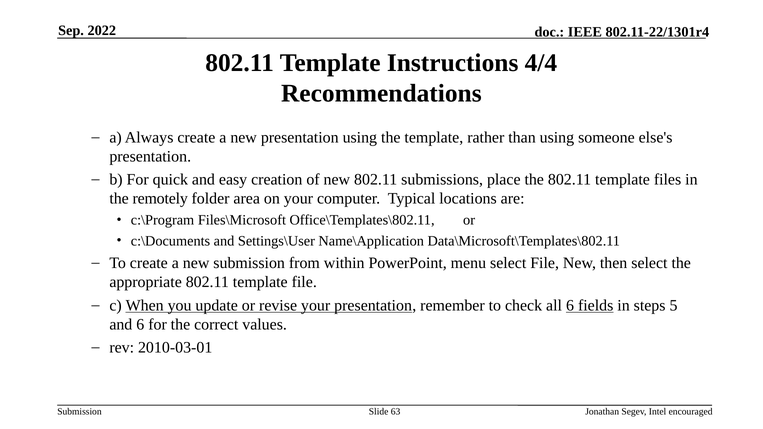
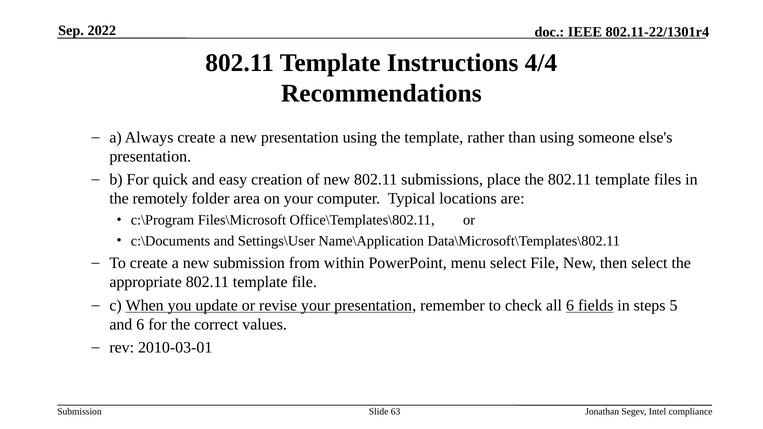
encouraged: encouraged -> compliance
